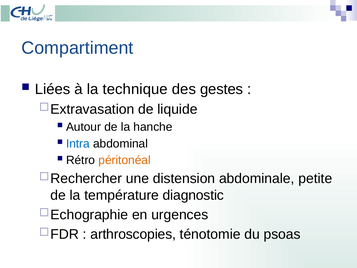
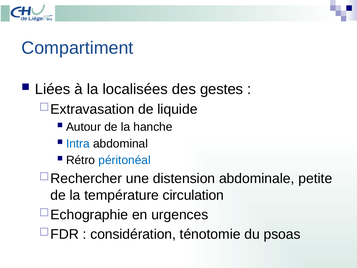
technique: technique -> localisées
péritonéal colour: orange -> blue
diagnostic: diagnostic -> circulation
arthroscopies: arthroscopies -> considération
